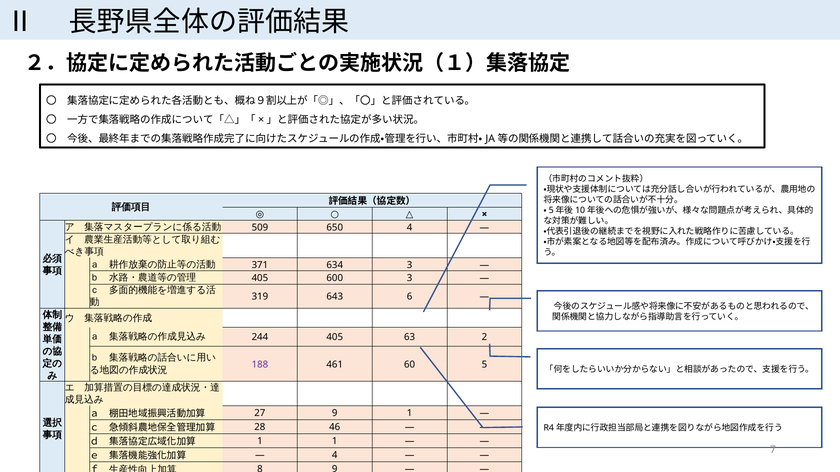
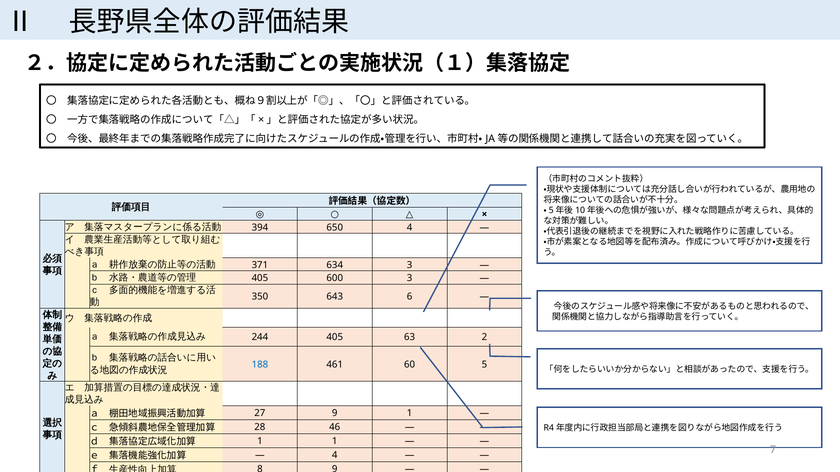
509: 509 -> 394
319: 319 -> 350
188 colour: purple -> blue
